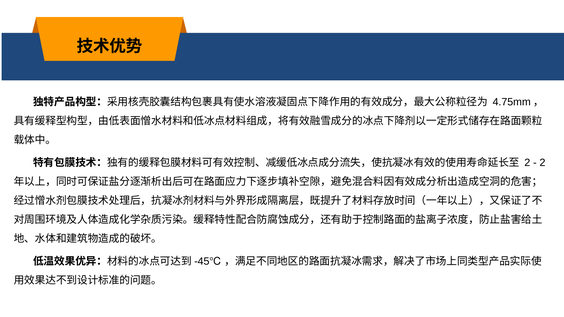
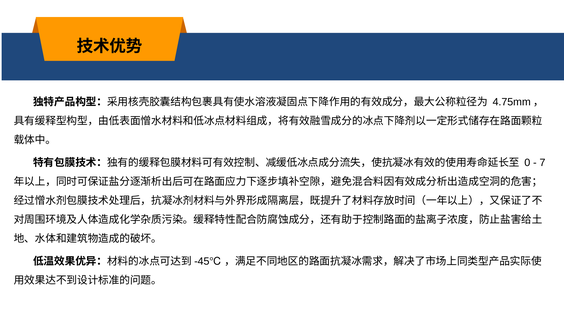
2 at (527, 163): 2 -> 0
2 at (542, 163): 2 -> 7
